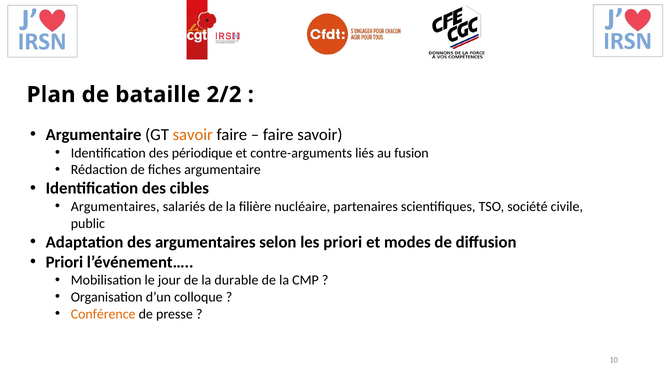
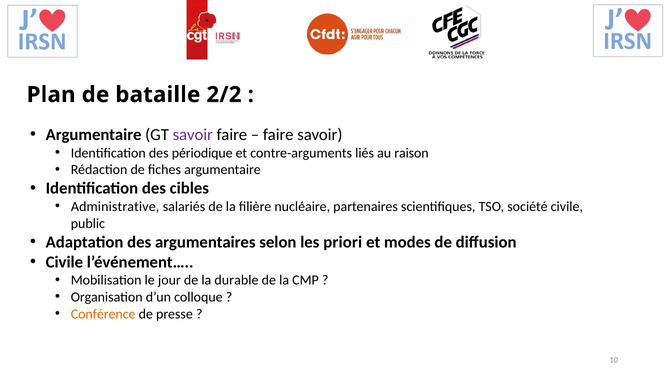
savoir at (193, 135) colour: orange -> purple
fusion: fusion -> raison
Argumentaires at (115, 206): Argumentaires -> Administrative
Priori at (64, 262): Priori -> Civile
